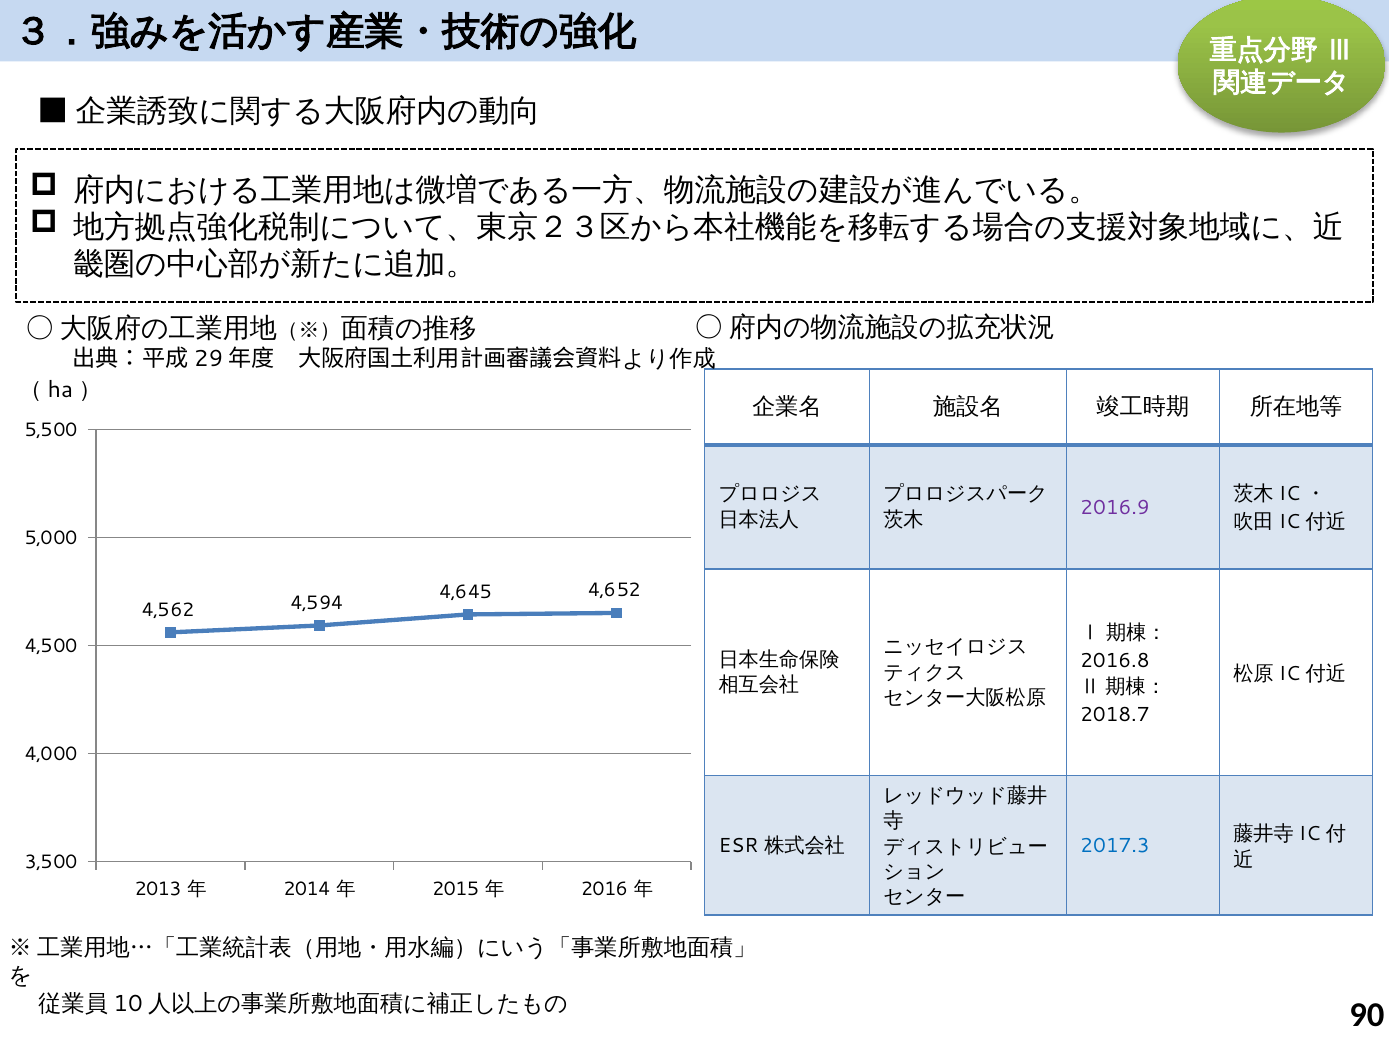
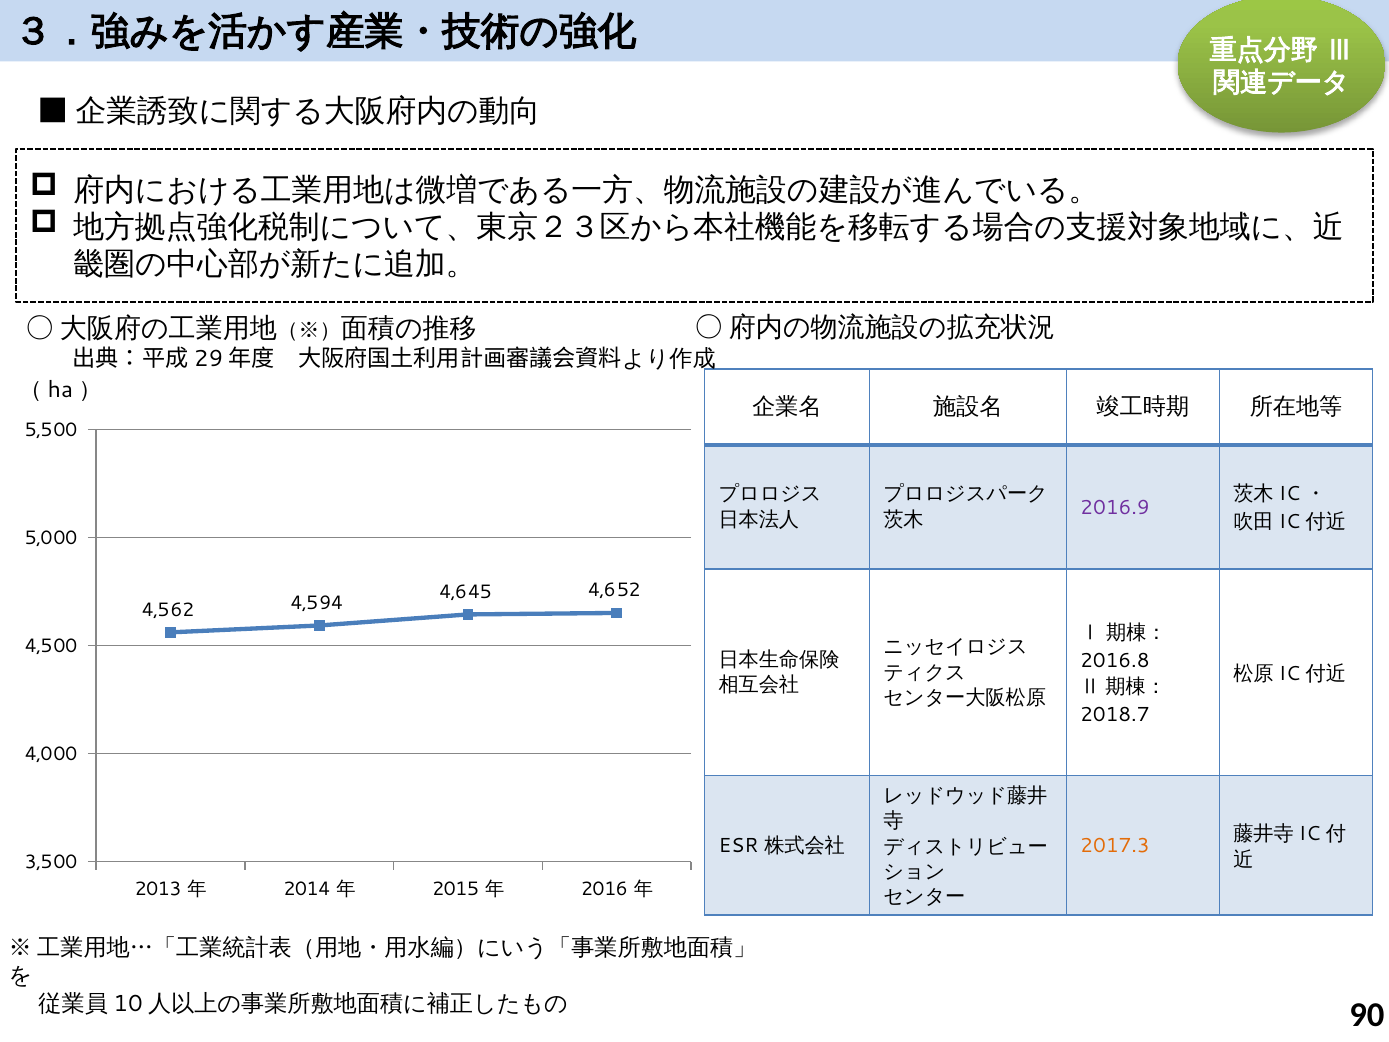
2017.3 colour: blue -> orange
